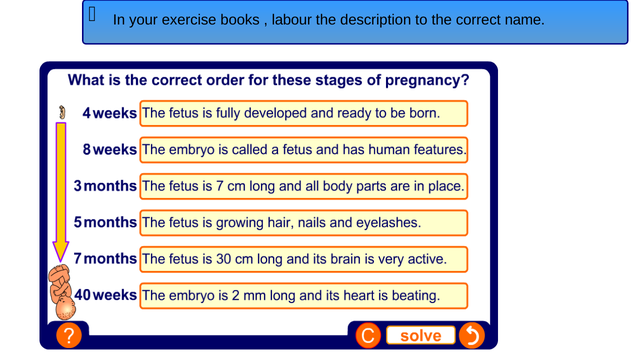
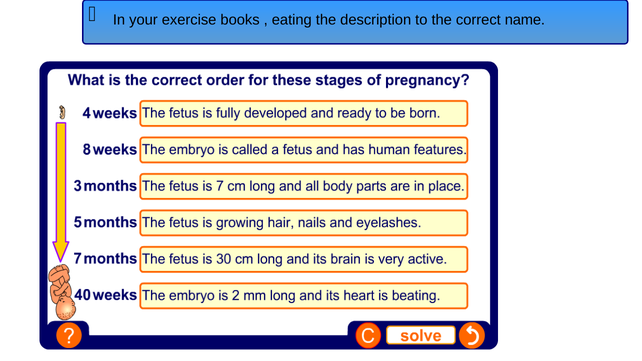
labour: labour -> eating
